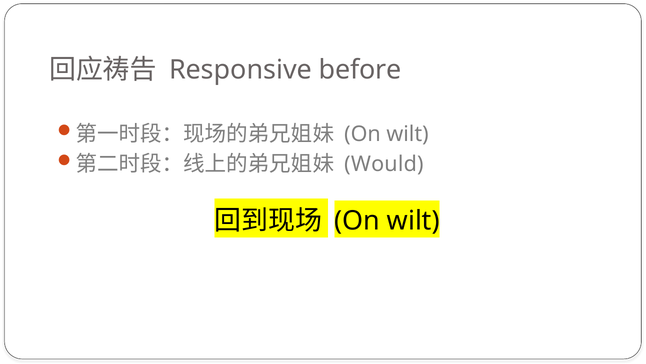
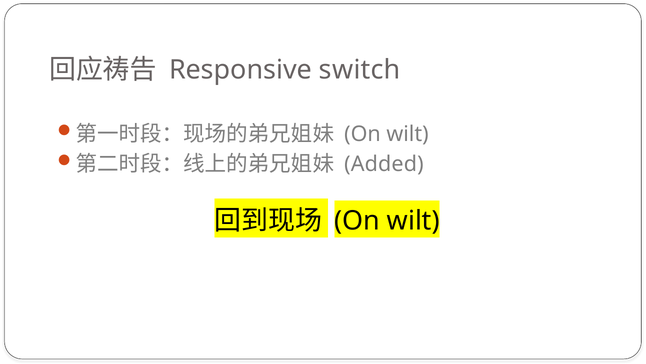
before: before -> switch
Would: Would -> Added
